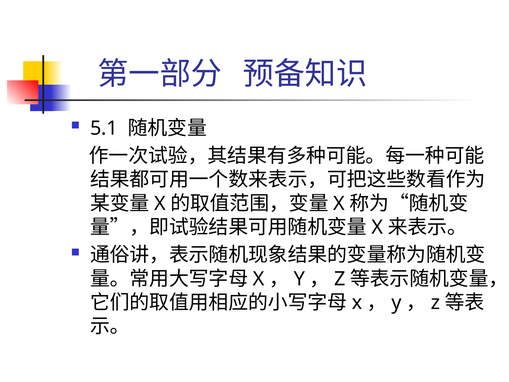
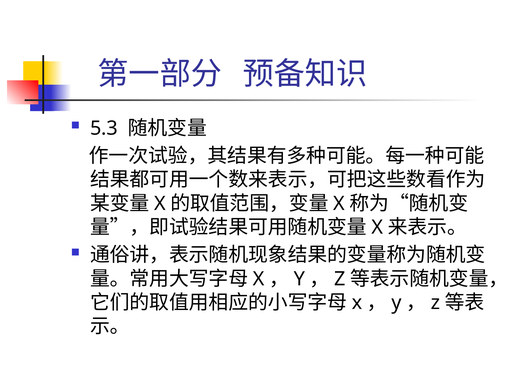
5.1: 5.1 -> 5.3
